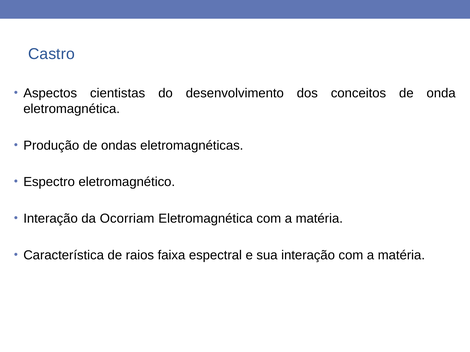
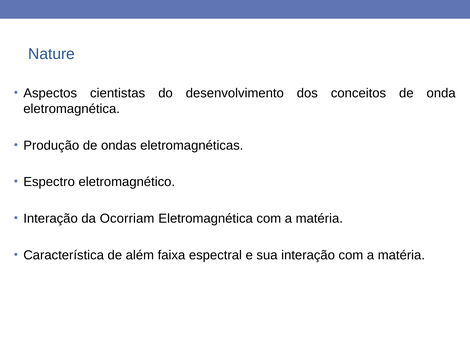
Castro: Castro -> Nature
raios: raios -> além
